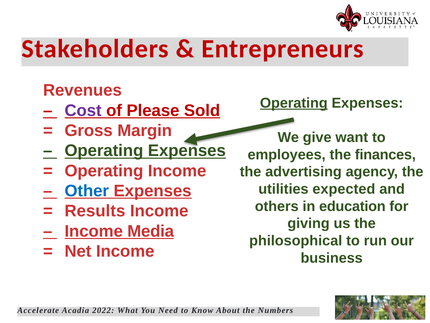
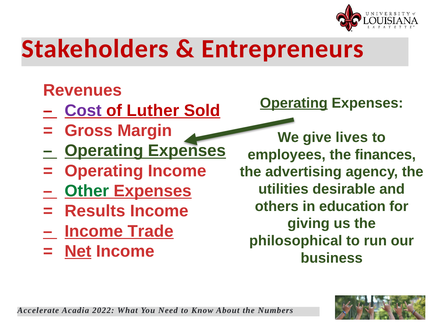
Please: Please -> Luther
want: want -> lives
expected: expected -> desirable
Other colour: blue -> green
Media: Media -> Trade
Net underline: none -> present
